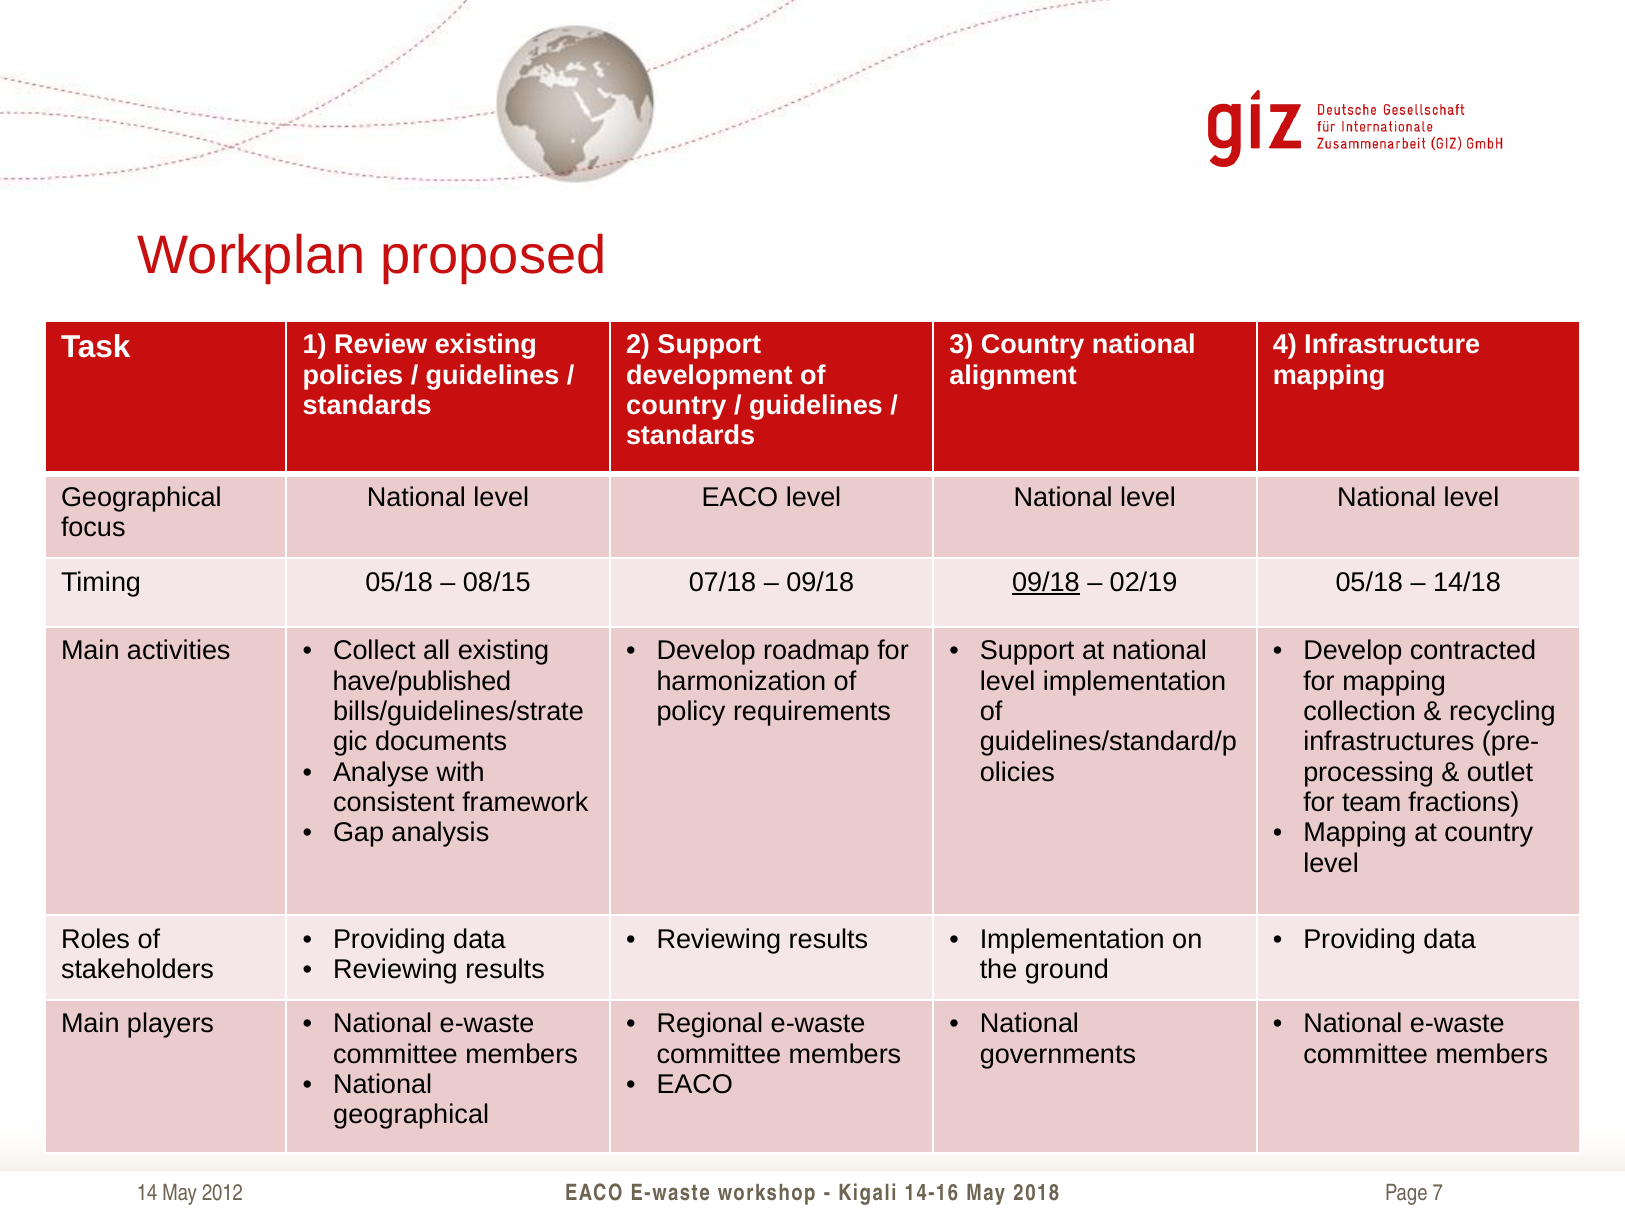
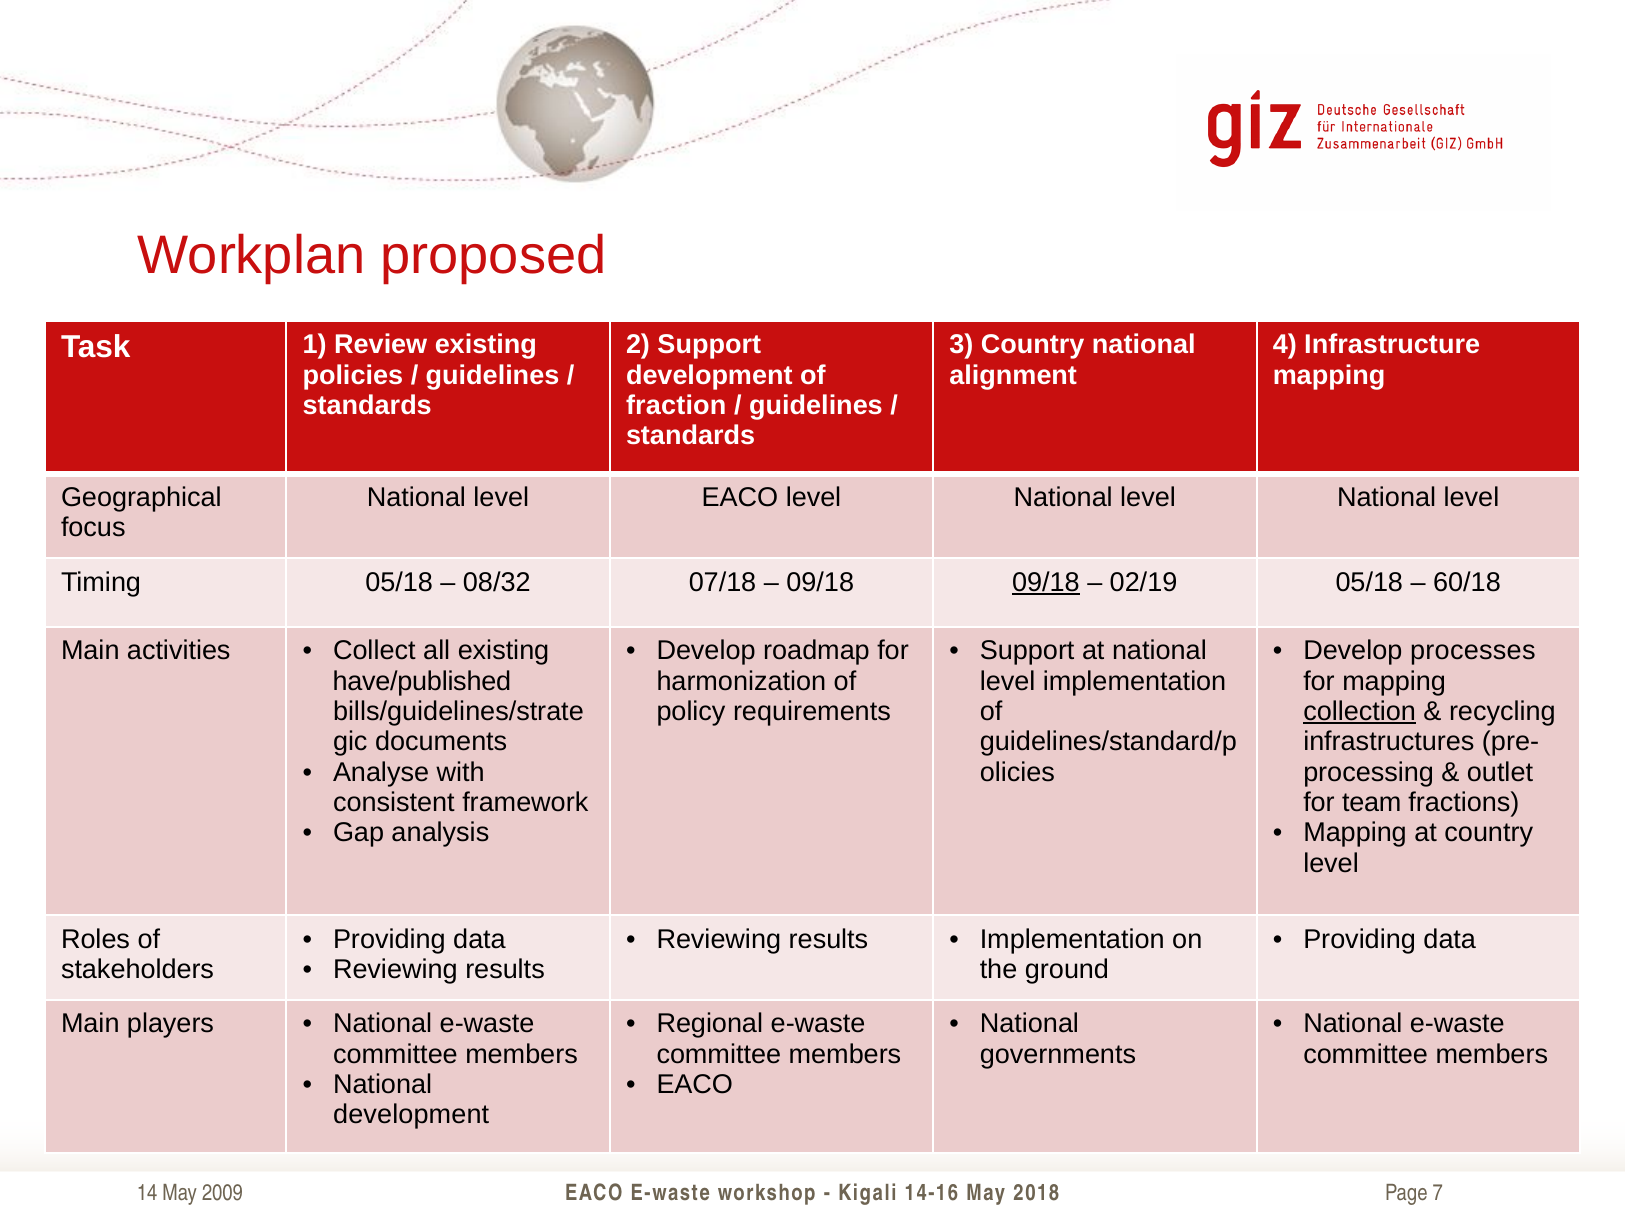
country at (676, 405): country -> fraction
08/15: 08/15 -> 08/32
14/18: 14/18 -> 60/18
contracted: contracted -> processes
collection underline: none -> present
geographical at (411, 1115): geographical -> development
2012: 2012 -> 2009
